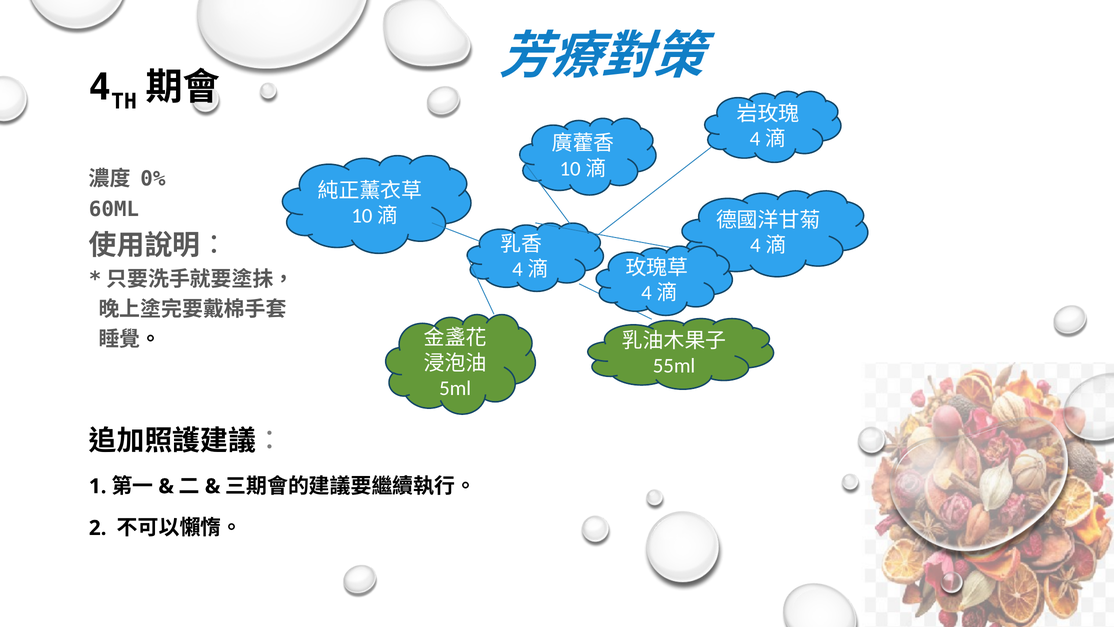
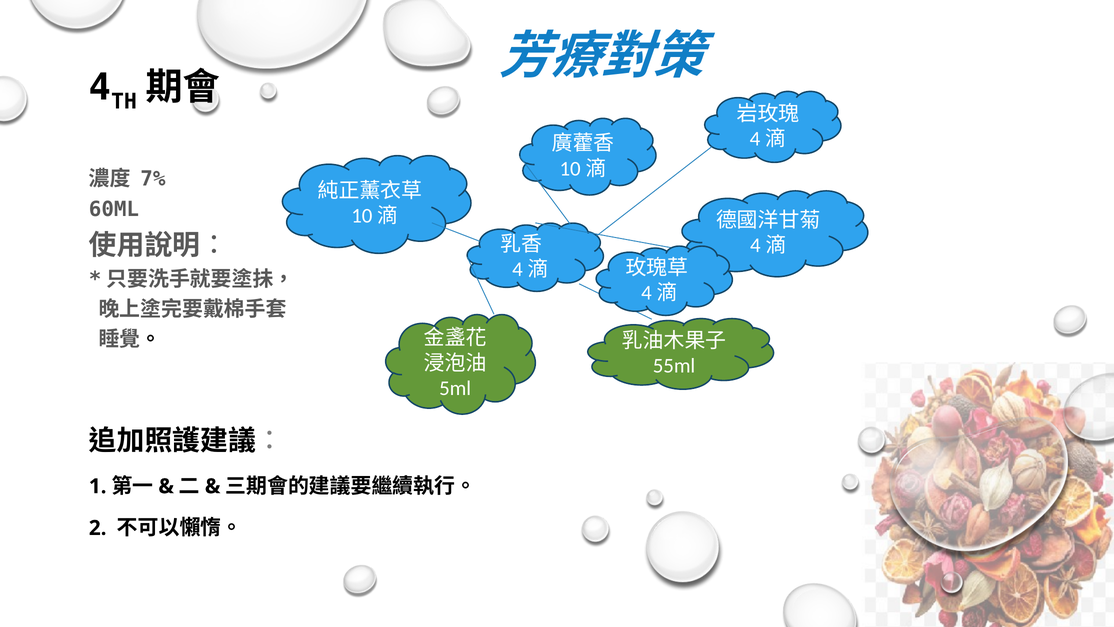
0%: 0% -> 7%
